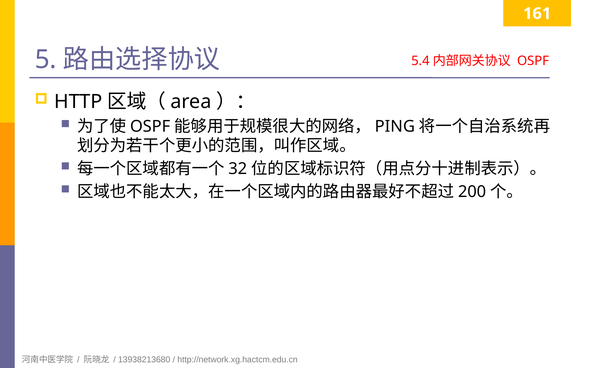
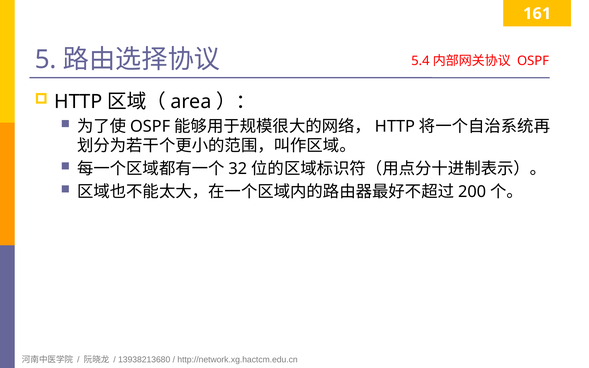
PING at (395, 126): PING -> HTTP
